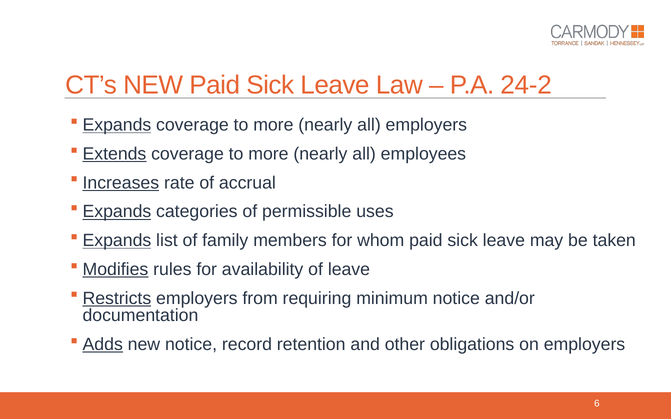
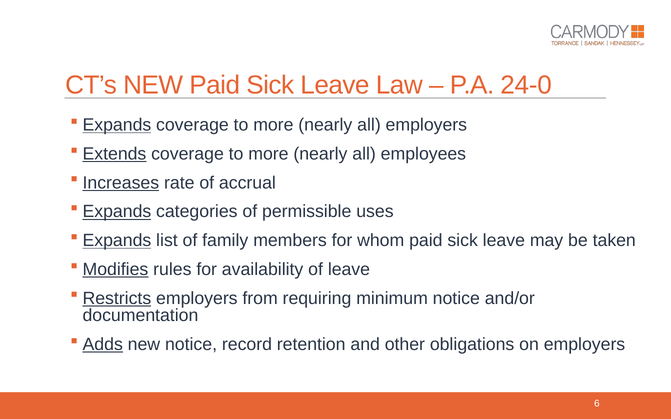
24-2: 24-2 -> 24-0
